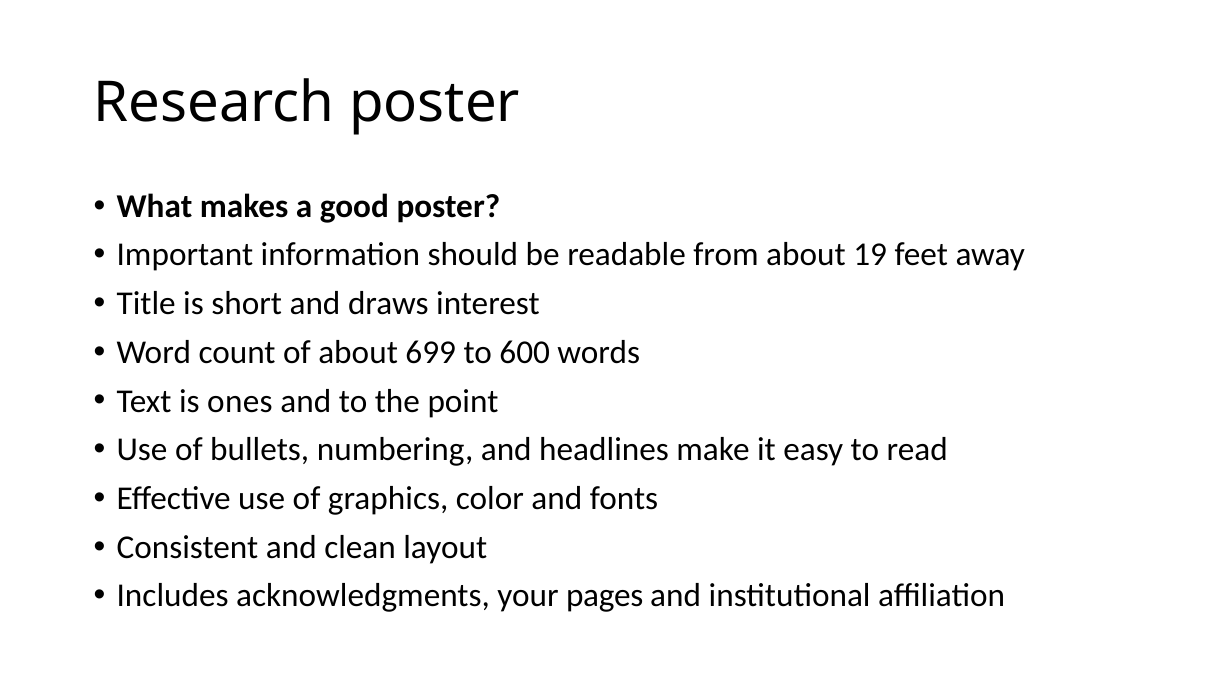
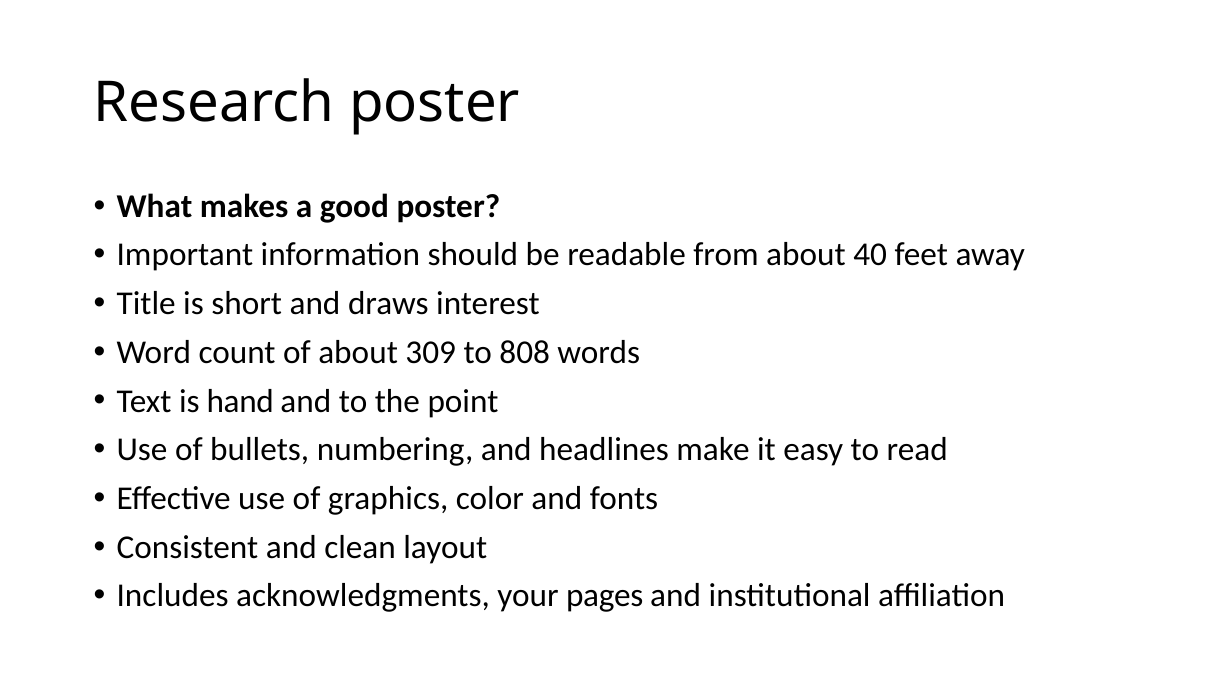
19: 19 -> 40
699: 699 -> 309
600: 600 -> 808
ones: ones -> hand
